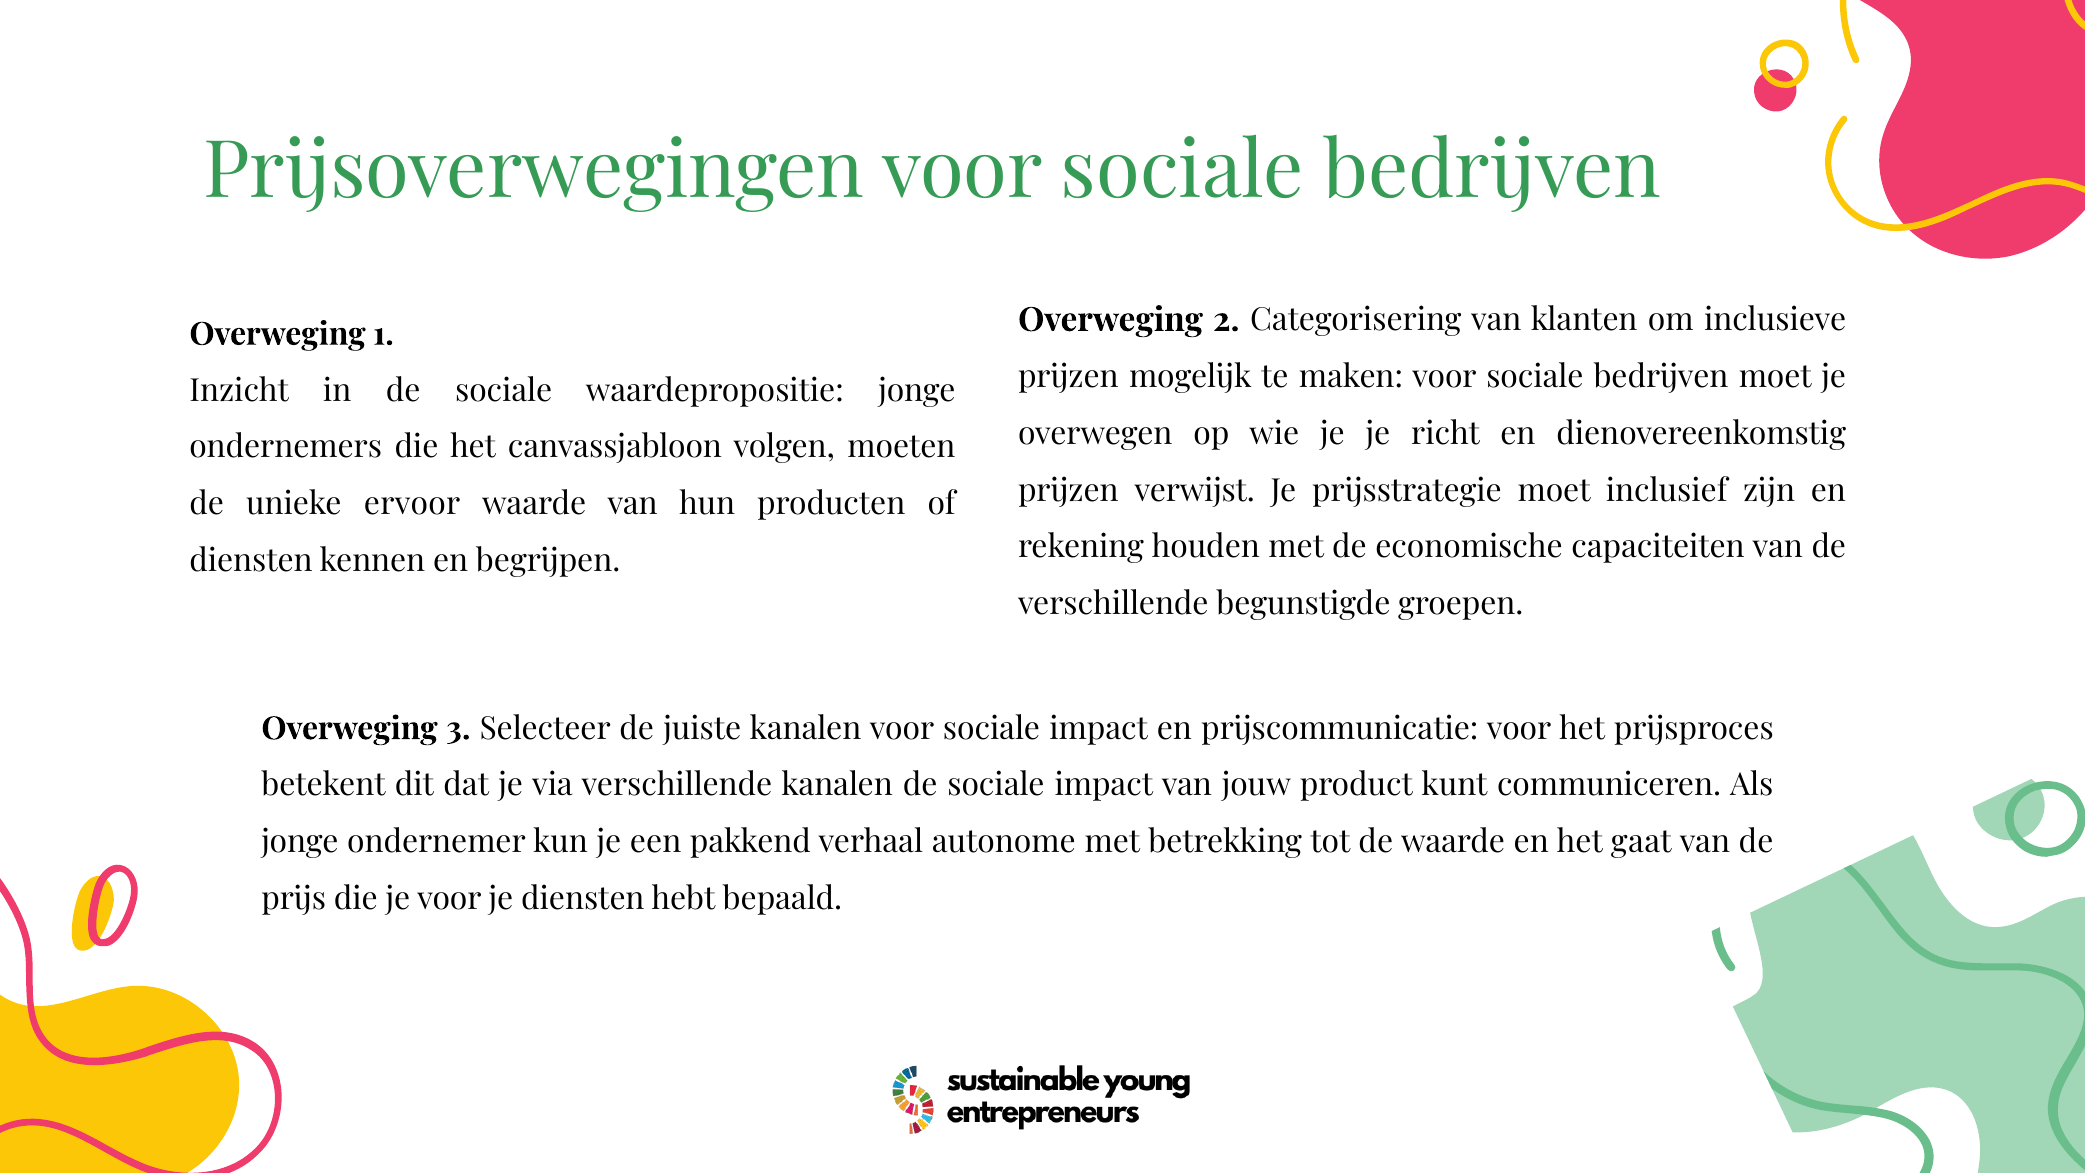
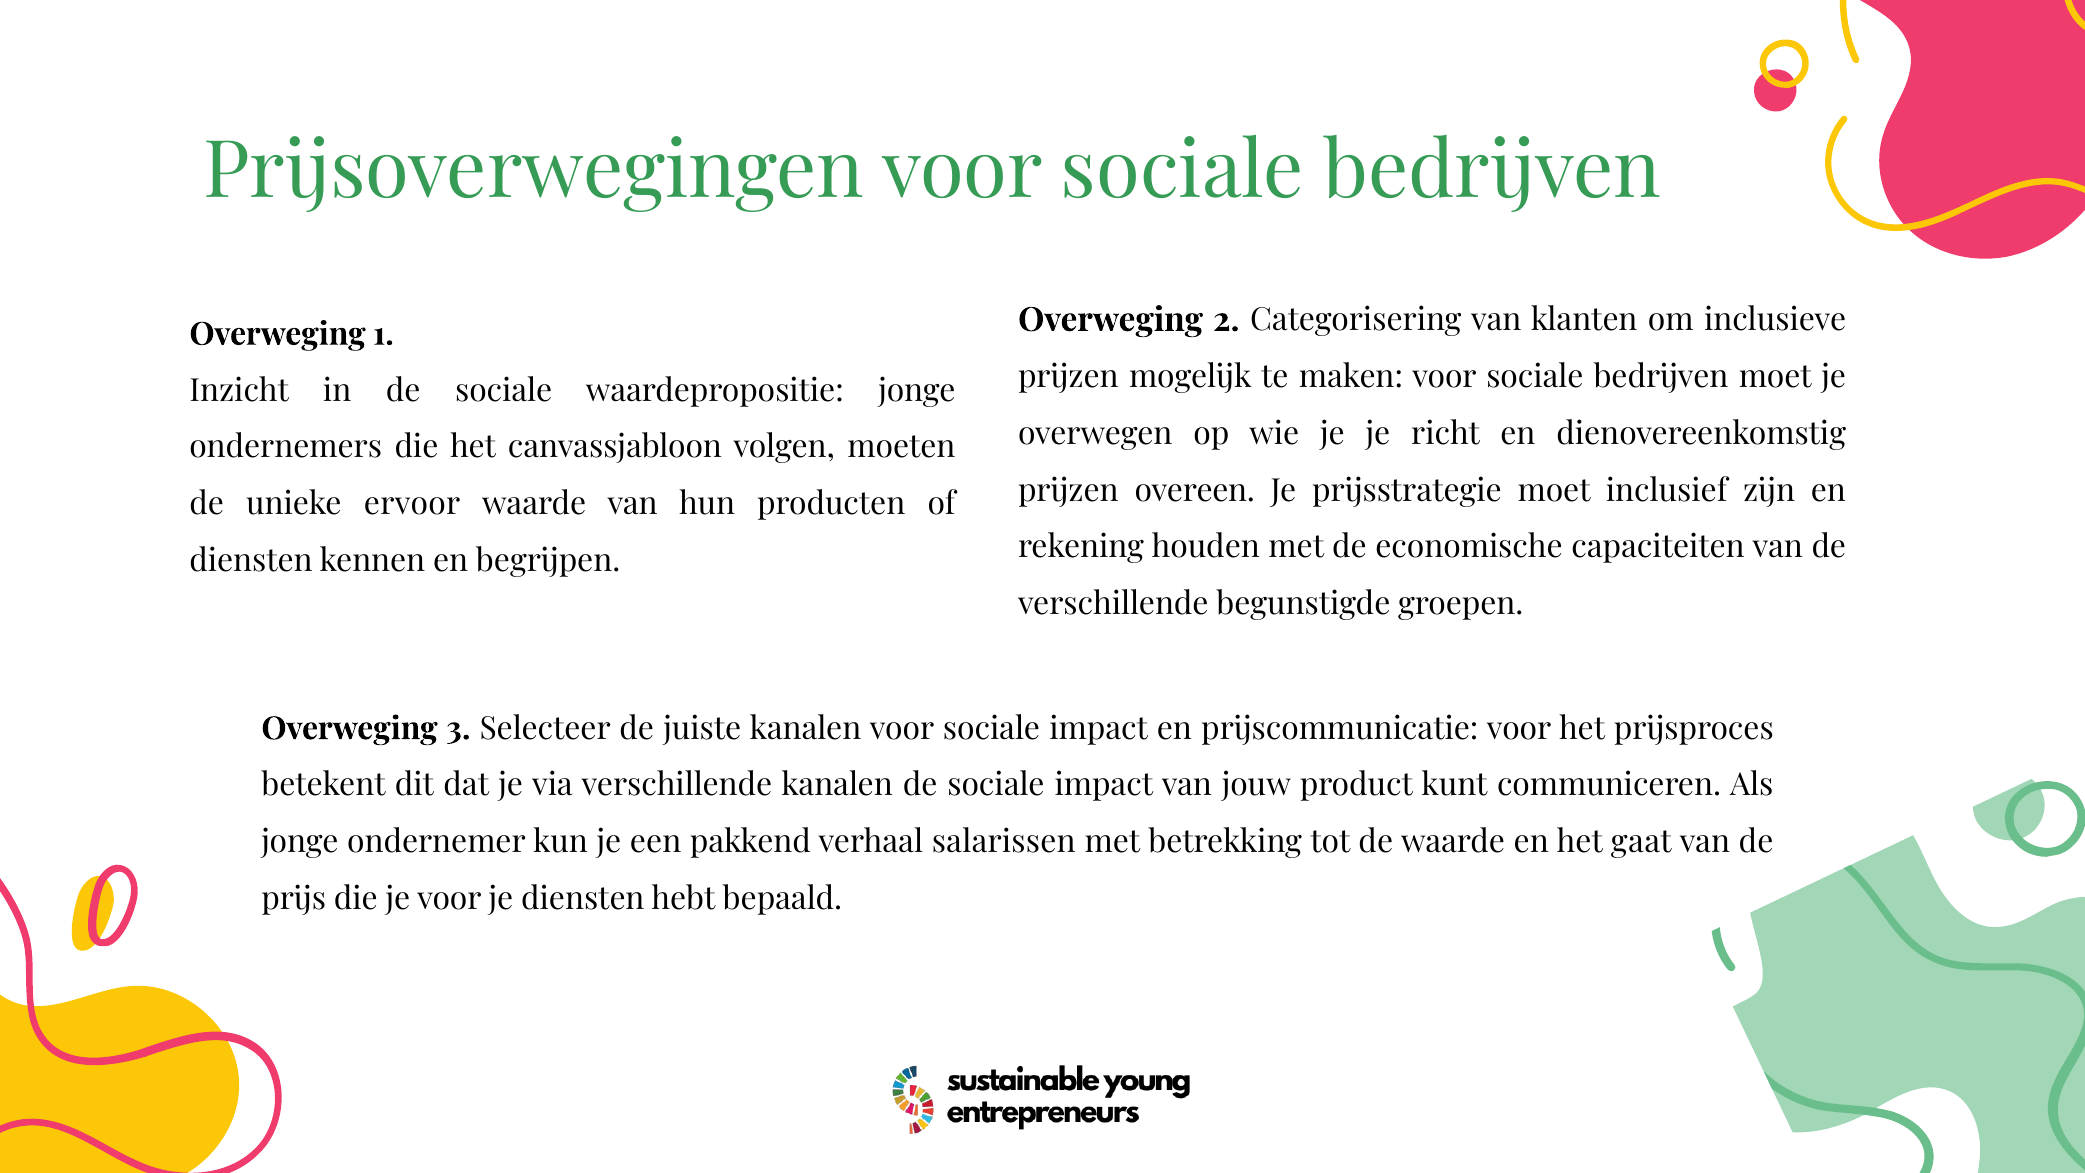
verwijst: verwijst -> overeen
autonome: autonome -> salarissen
